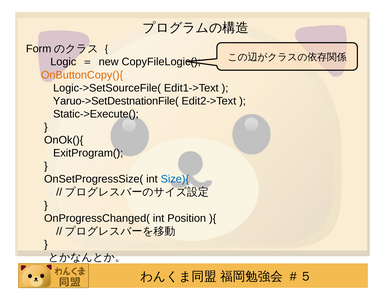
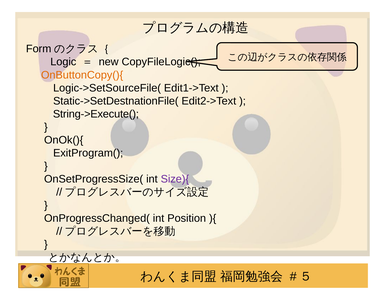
Yaruo->SetDestnationFile(: Yaruo->SetDestnationFile( -> Static->SetDestnationFile(
Static->Execute(: Static->Execute( -> String->Execute(
Size){ colour: blue -> purple
